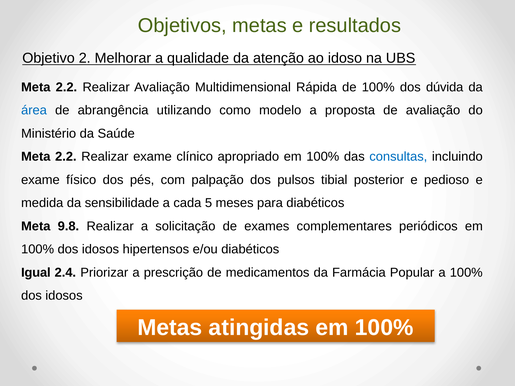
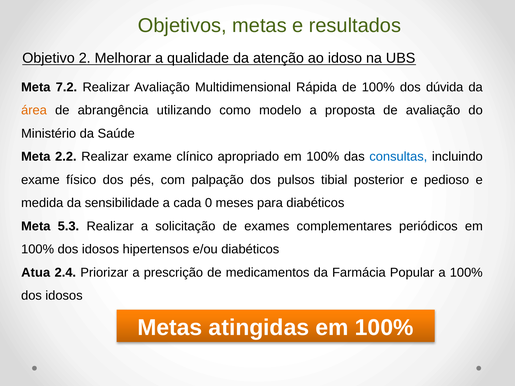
2.2 at (66, 87): 2.2 -> 7.2
área colour: blue -> orange
5: 5 -> 0
9.8: 9.8 -> 5.3
Igual: Igual -> Atua
